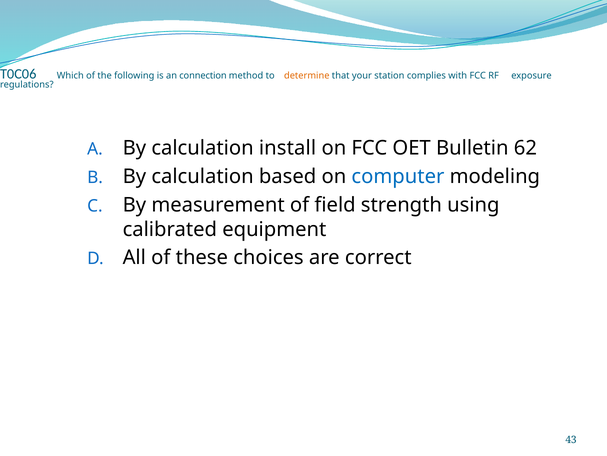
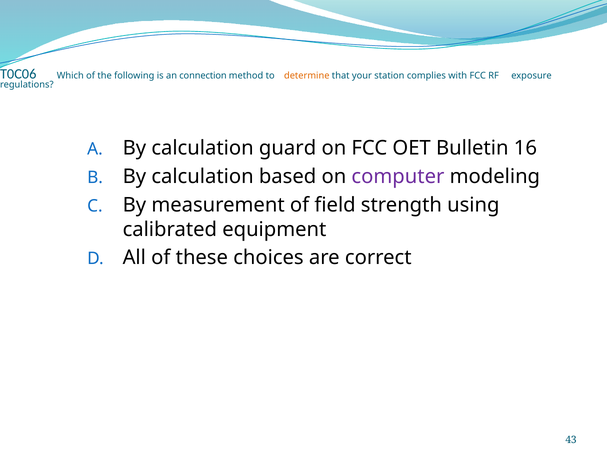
install: install -> guard
62: 62 -> 16
computer colour: blue -> purple
